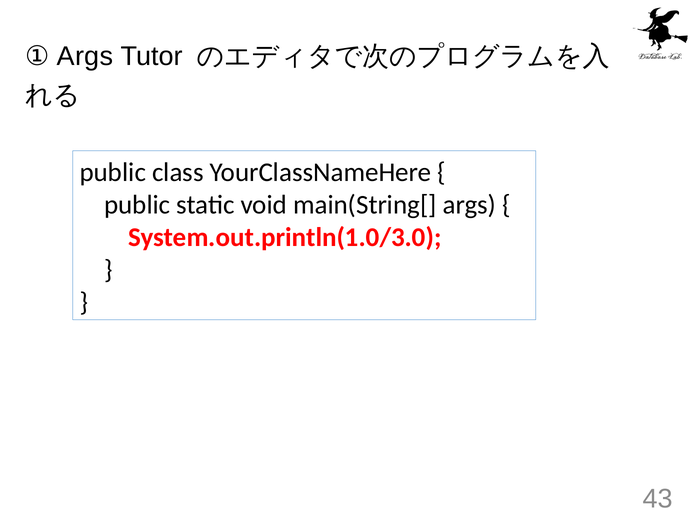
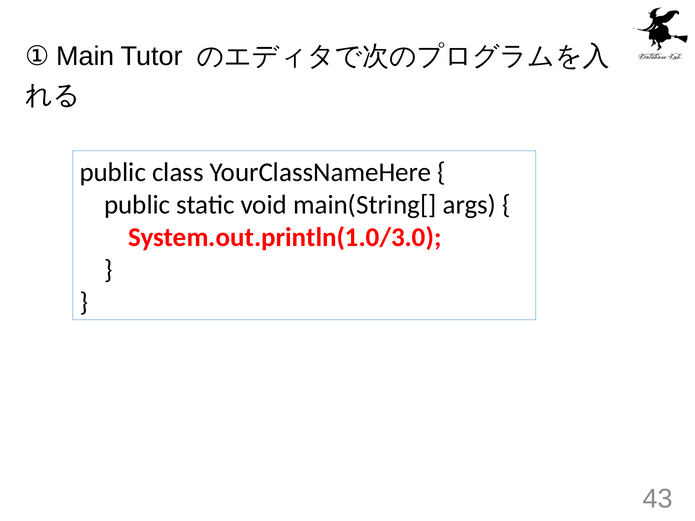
① Args: Args -> Main
